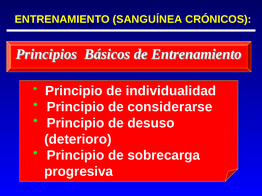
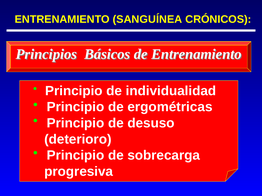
considerarse: considerarse -> ergométricas
